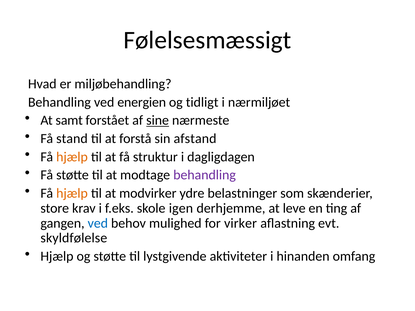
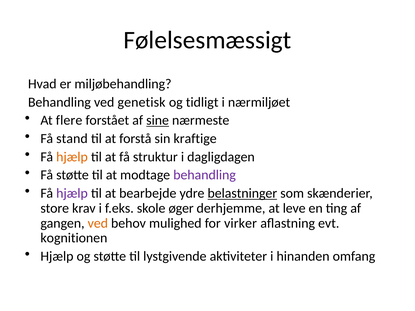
energien: energien -> genetisk
samt: samt -> flere
afstand: afstand -> kraftige
hjælp at (72, 193) colour: orange -> purple
modvirker: modvirker -> bearbejde
belastninger underline: none -> present
igen: igen -> øger
ved at (98, 223) colour: blue -> orange
skyldfølelse: skyldfølelse -> kognitionen
